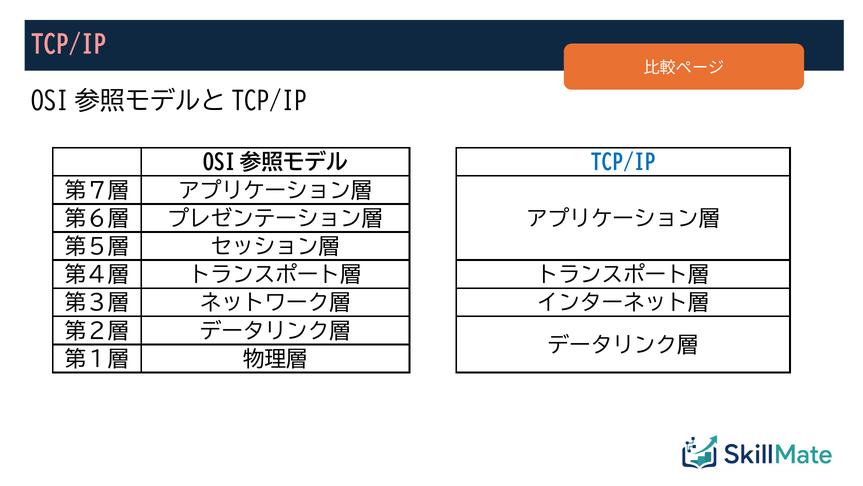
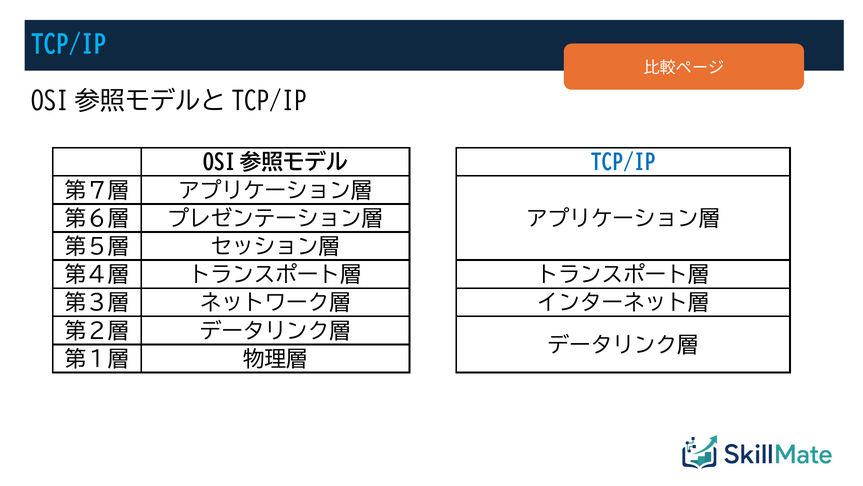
TCP/IP at (69, 45) colour: pink -> light blue
